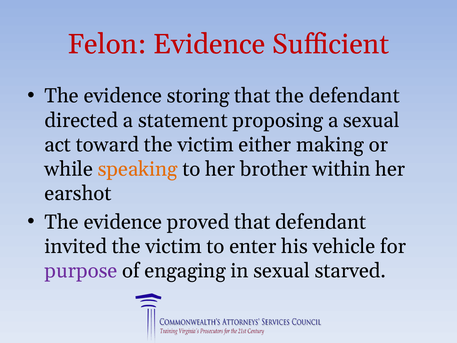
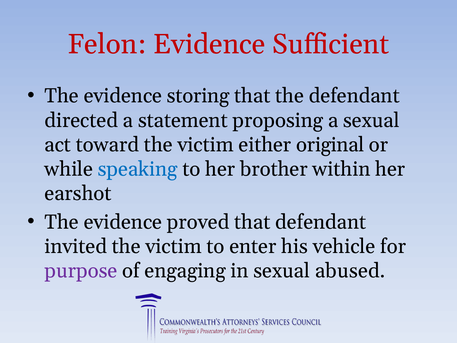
making: making -> original
speaking colour: orange -> blue
starved: starved -> abused
